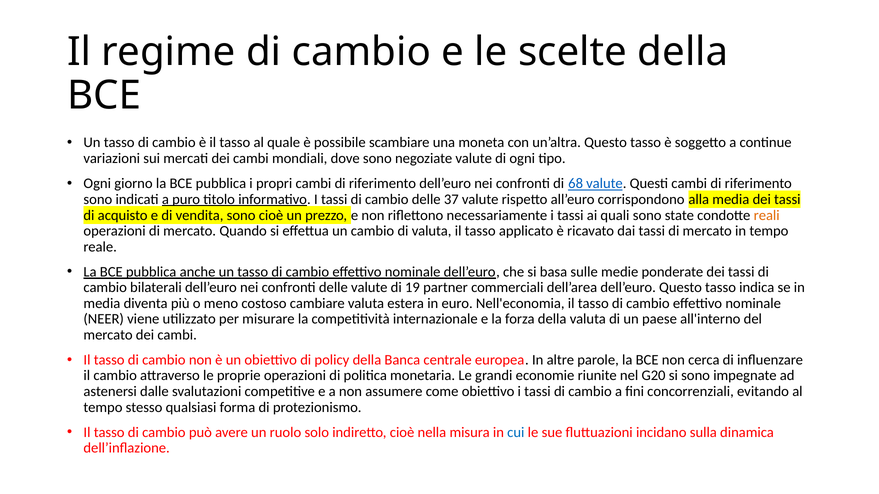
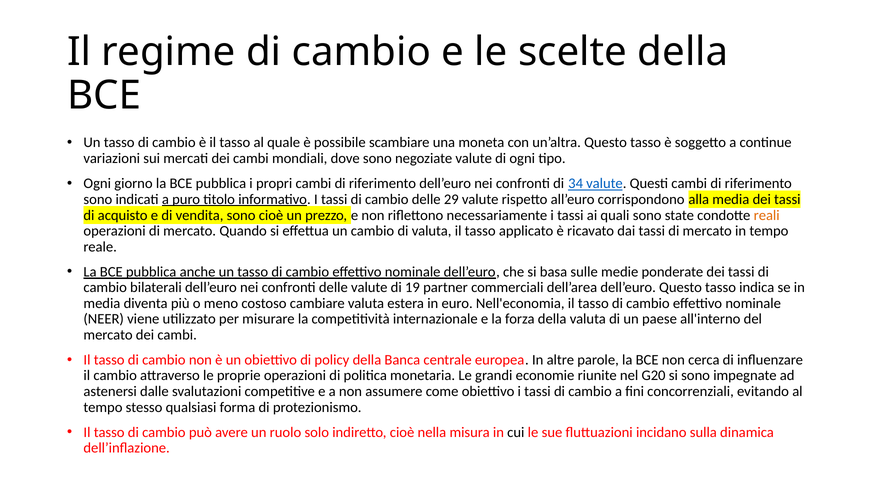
68: 68 -> 34
37: 37 -> 29
cui colour: blue -> black
